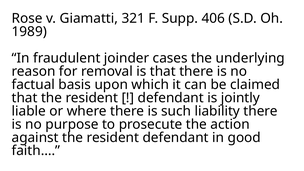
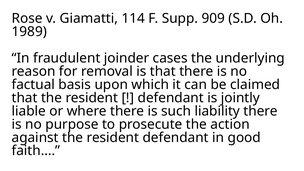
321: 321 -> 114
406: 406 -> 909
